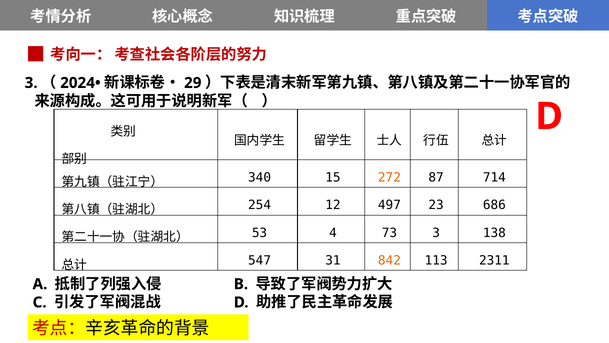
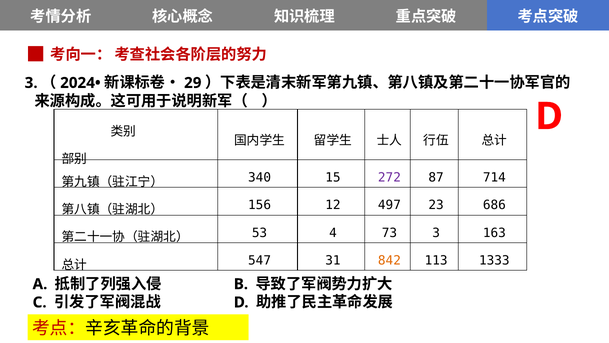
272 colour: orange -> purple
254: 254 -> 156
138: 138 -> 163
2311: 2311 -> 1333
